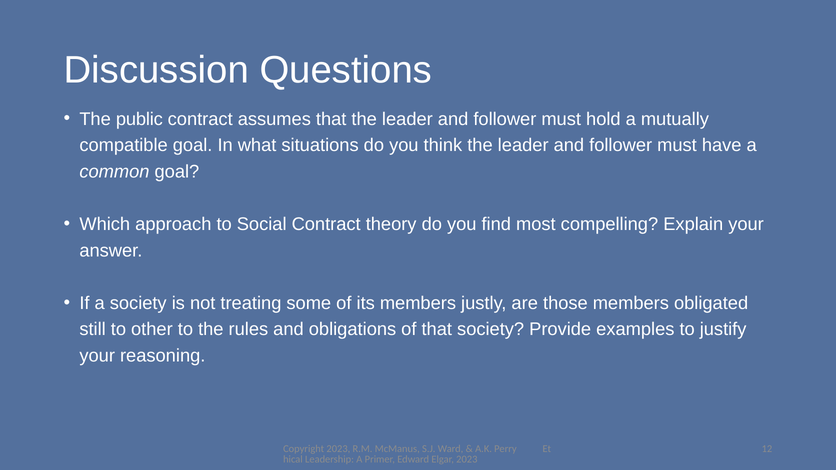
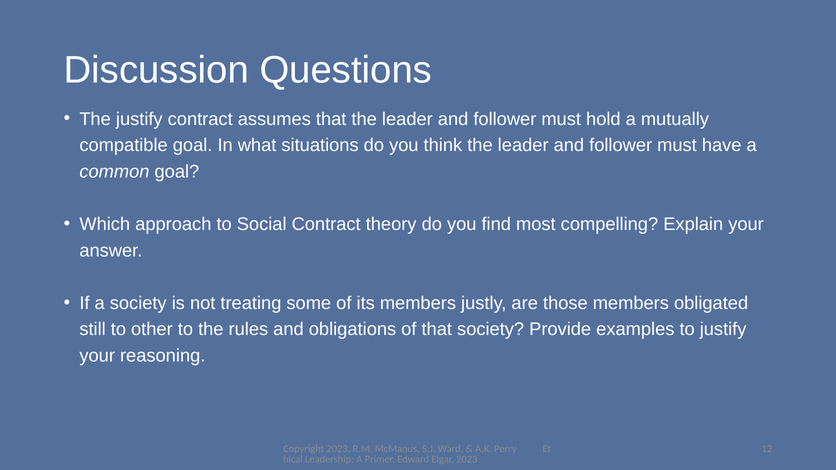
The public: public -> justify
